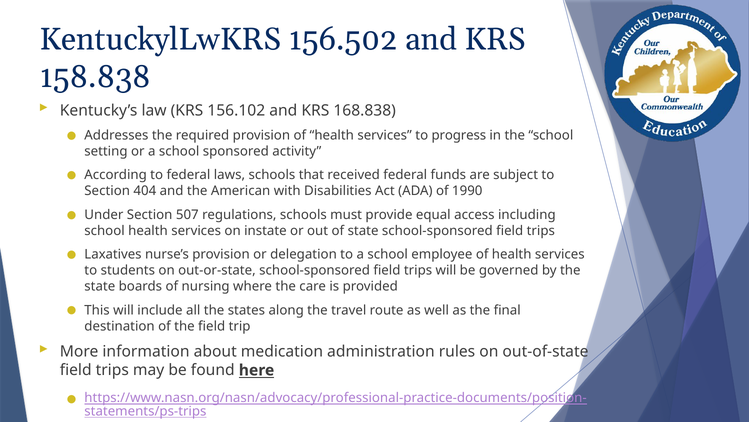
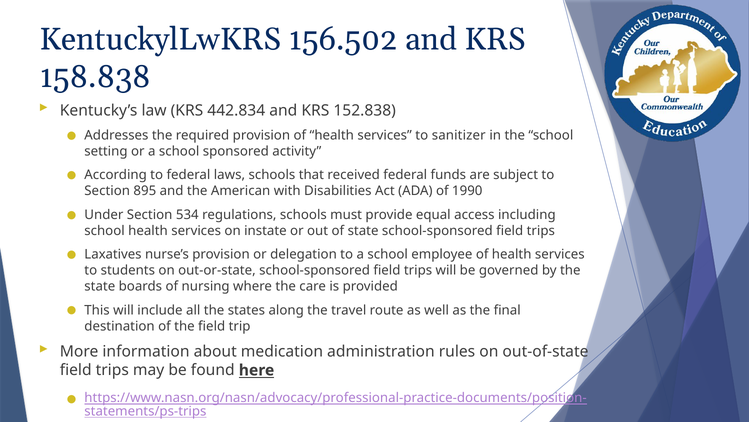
156.102: 156.102 -> 442.834
168.838: 168.838 -> 152.838
progress: progress -> sanitizer
404: 404 -> 895
507: 507 -> 534
